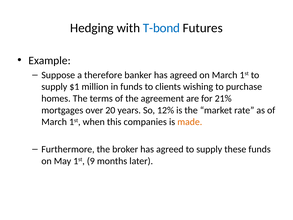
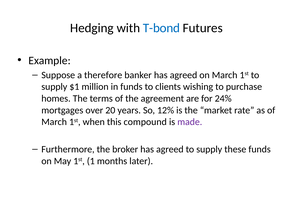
21%: 21% -> 24%
companies: companies -> compound
made colour: orange -> purple
9: 9 -> 1
